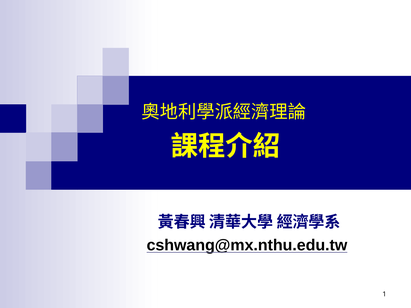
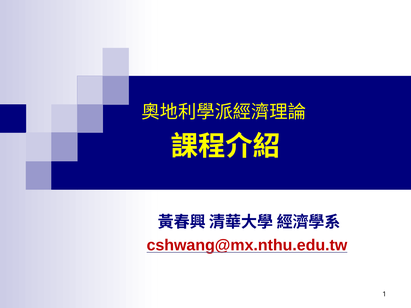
cshwang@mx.nthu.edu.tw colour: black -> red
